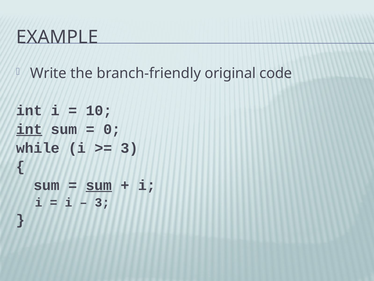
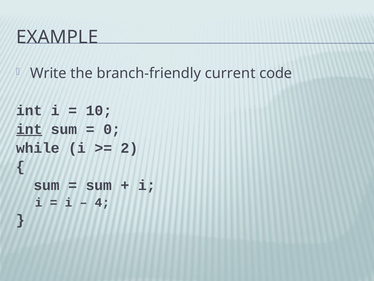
original: original -> current
3 at (129, 148): 3 -> 2
sum at (99, 185) underline: present -> none
3 at (102, 202): 3 -> 4
